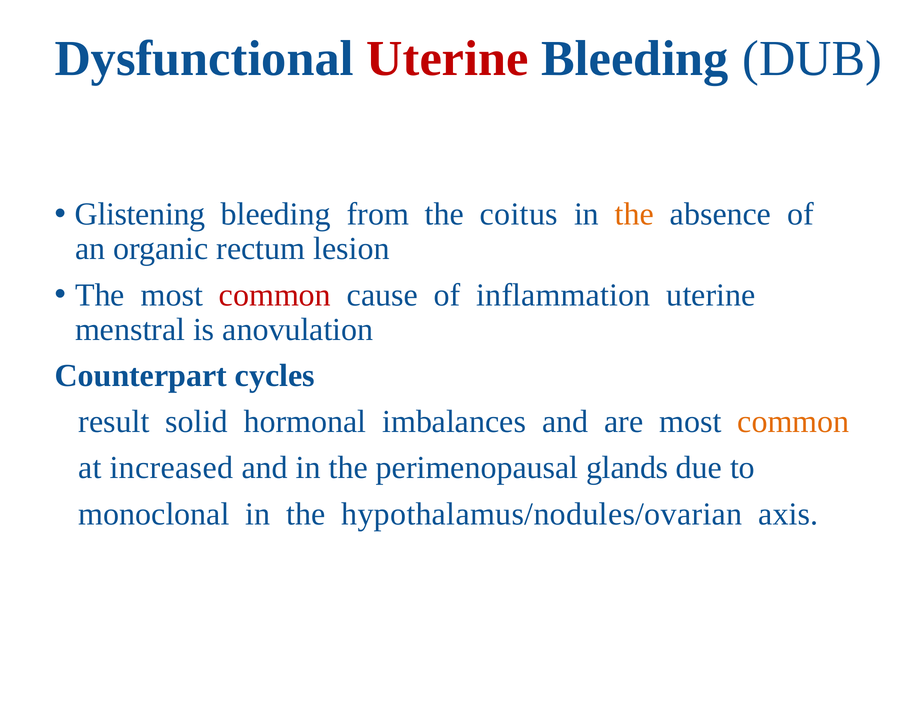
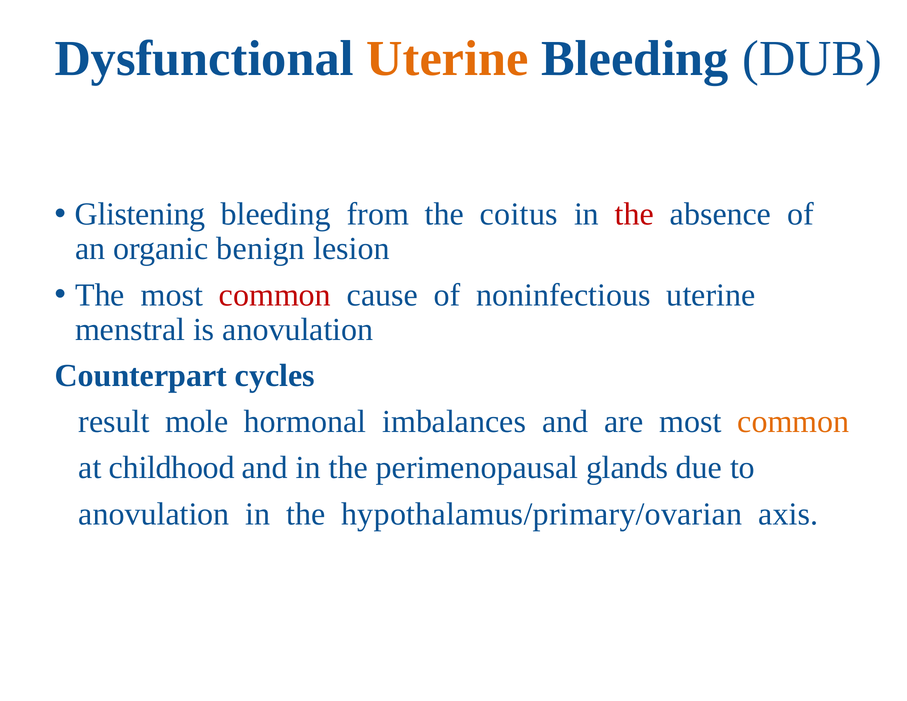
Uterine at (448, 59) colour: red -> orange
the at (634, 214) colour: orange -> red
rectum: rectum -> benign
inflammation: inflammation -> noninfectious
solid: solid -> mole
increased: increased -> childhood
monoclonal at (154, 514): monoclonal -> anovulation
hypothalamus/nodules/ovarian: hypothalamus/nodules/ovarian -> hypothalamus/primary/ovarian
